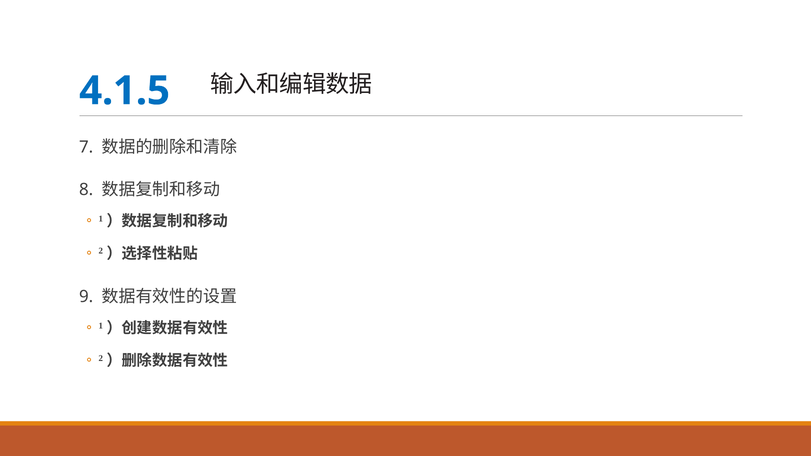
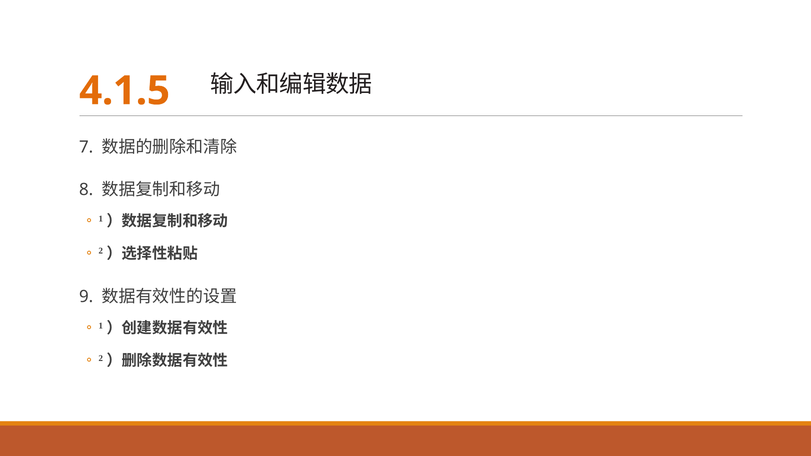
4.1.5 colour: blue -> orange
